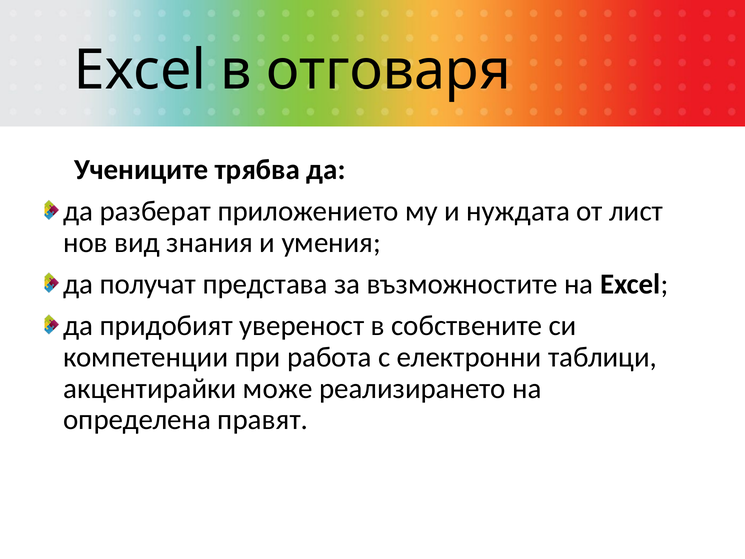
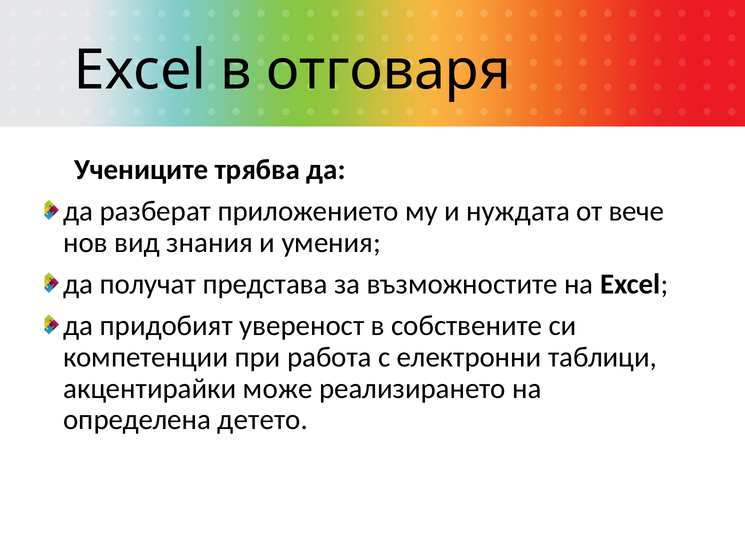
лист: лист -> вече
правят: правят -> детето
